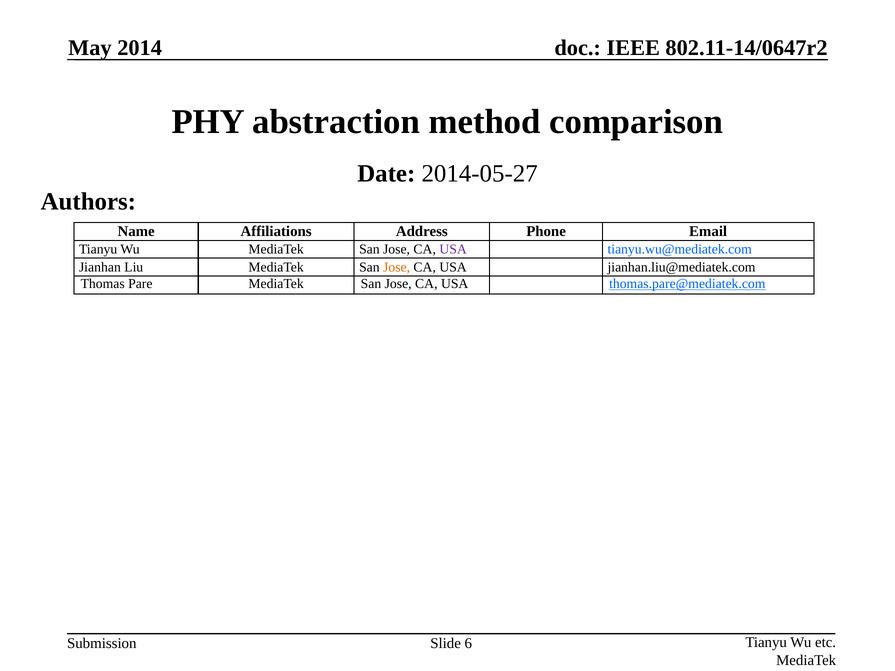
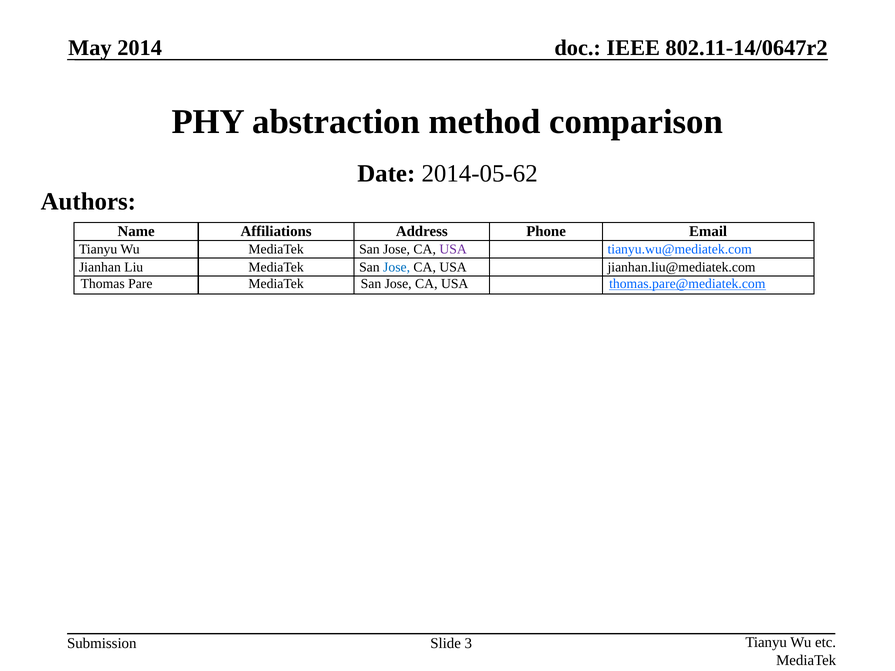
2014-05-27: 2014-05-27 -> 2014-05-62
Jose at (397, 267) colour: orange -> blue
6: 6 -> 3
